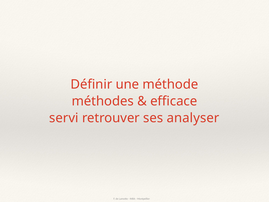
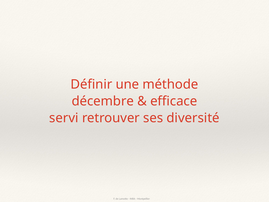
méthodes: méthodes -> décembre
analyser: analyser -> diversité
